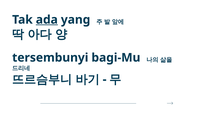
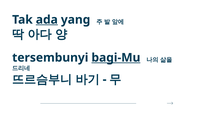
bagi-Mu underline: none -> present
